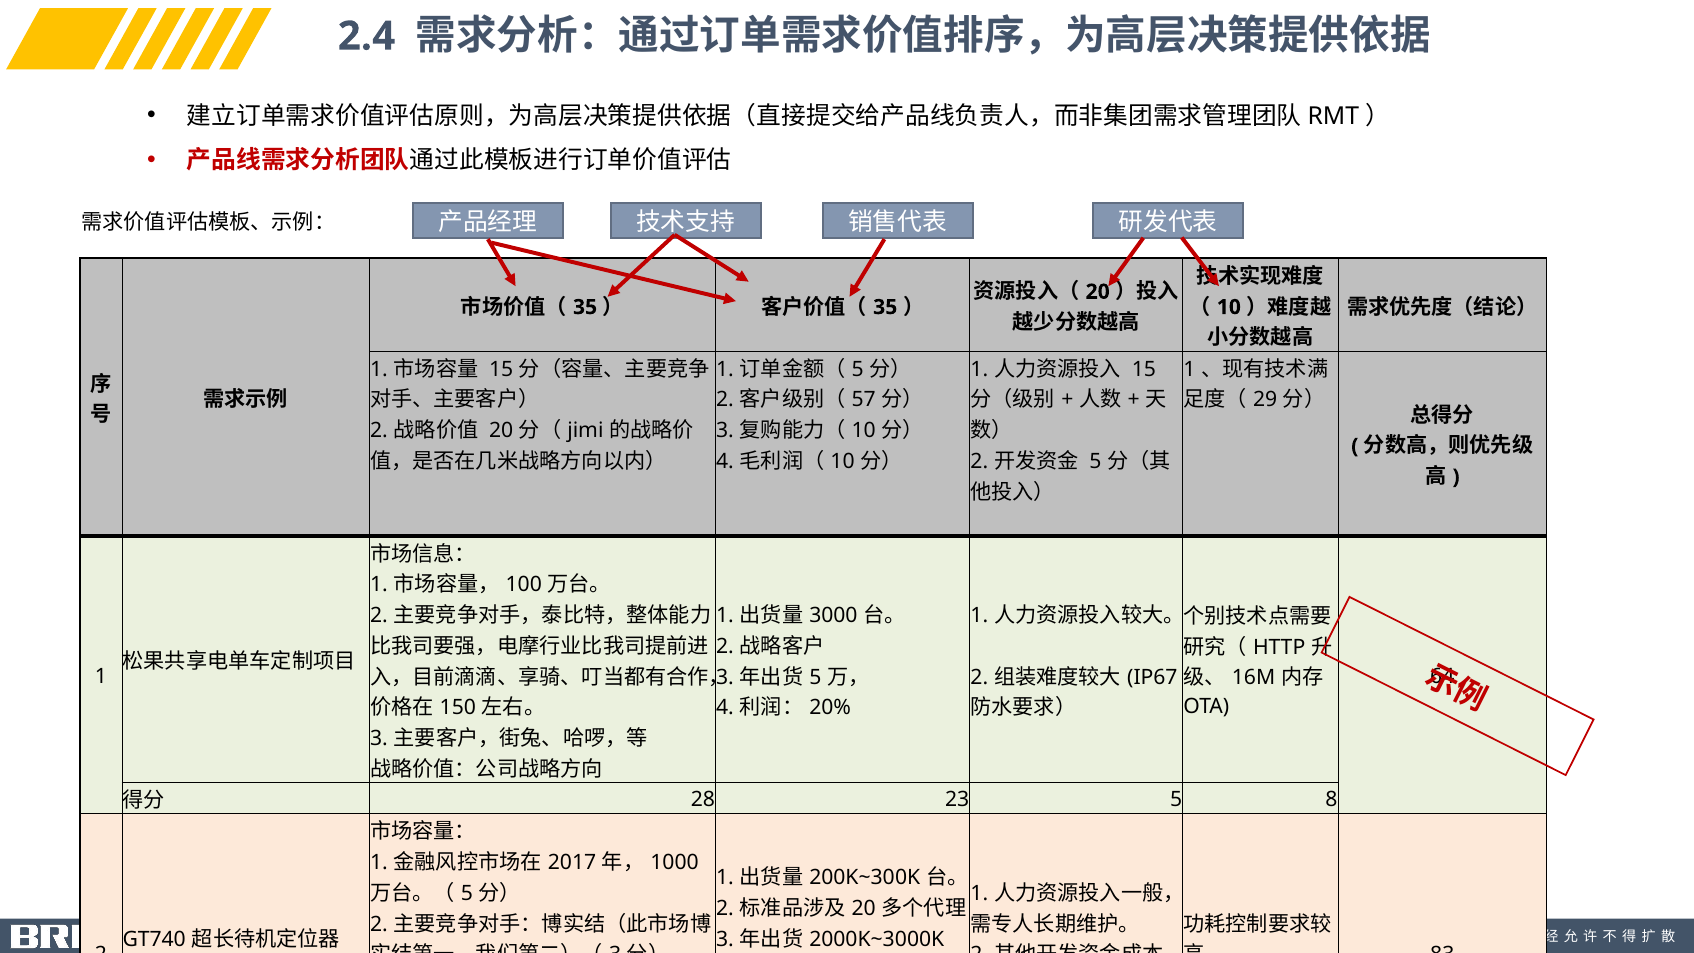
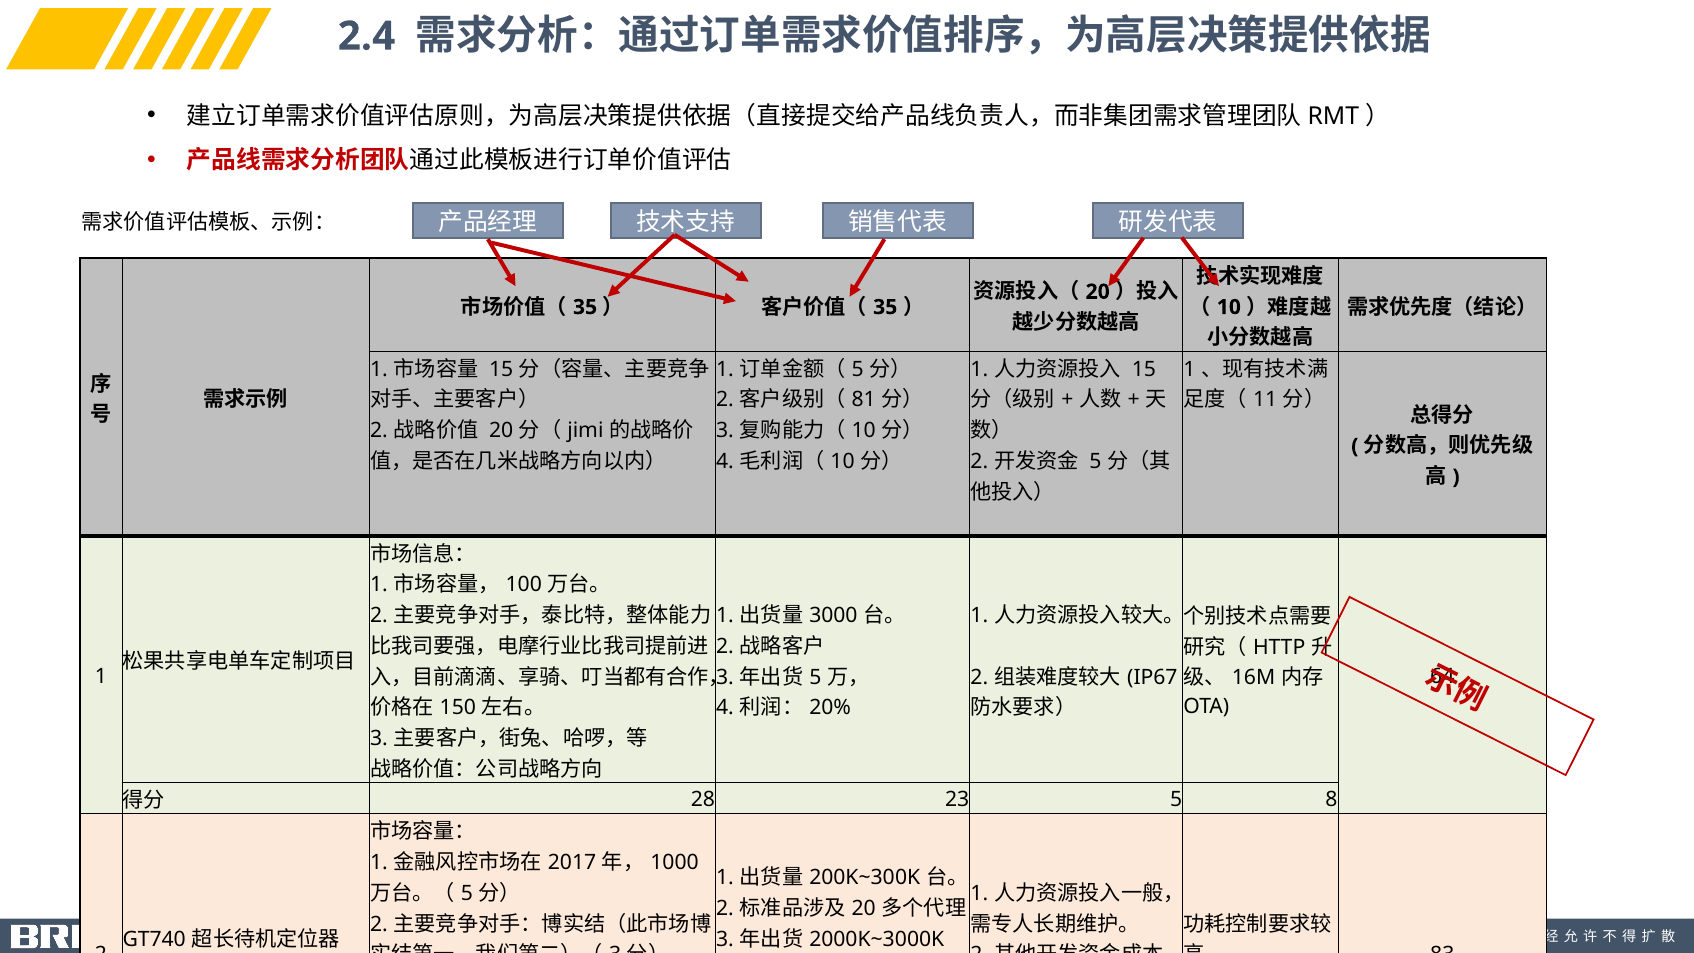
29: 29 -> 11
57: 57 -> 81
